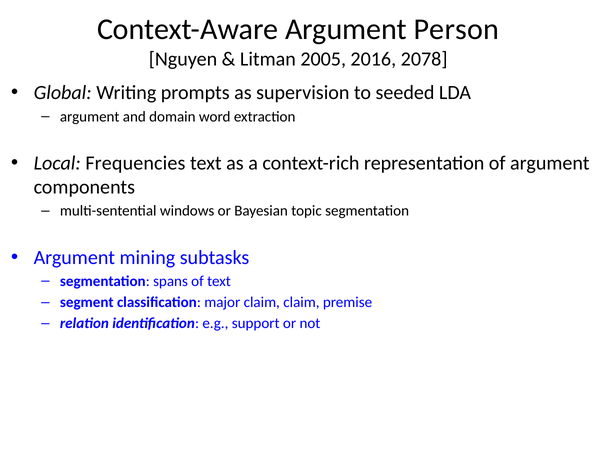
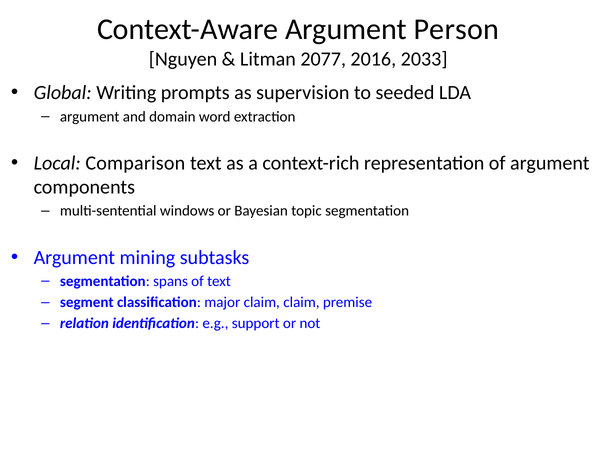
2005: 2005 -> 2077
2078: 2078 -> 2033
Frequencies: Frequencies -> Comparison
